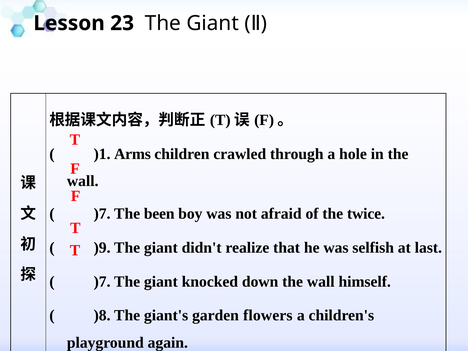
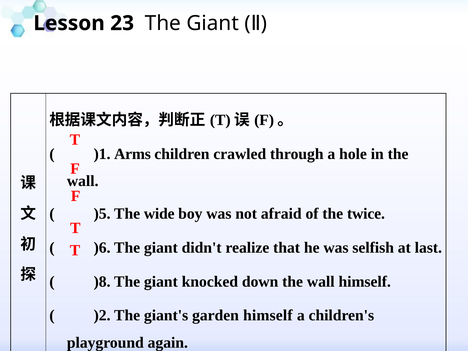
)7 at (102, 214): )7 -> )5
been: been -> wide
)9: )9 -> )6
)7 at (102, 282): )7 -> )8
)8: )8 -> )2
garden flowers: flowers -> himself
